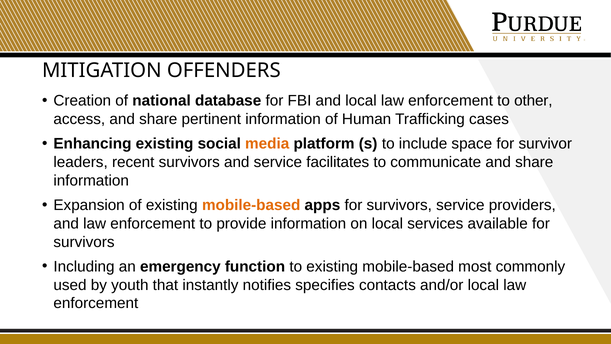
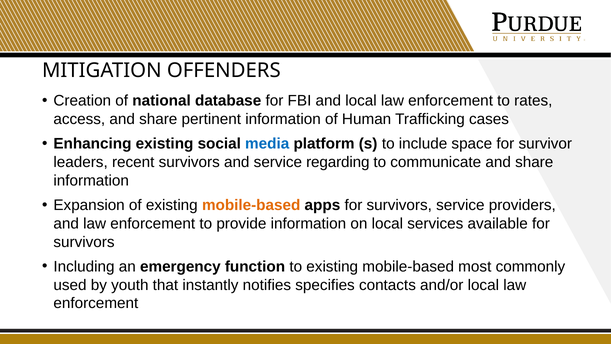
other: other -> rates
media colour: orange -> blue
facilitates: facilitates -> regarding
